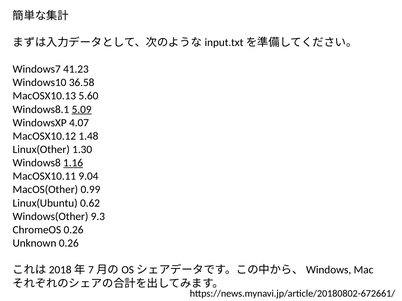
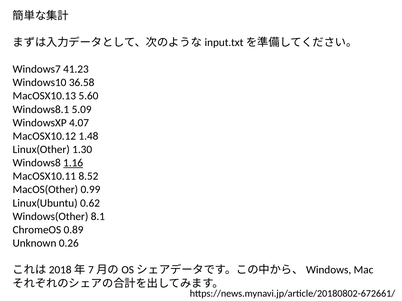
5.09 underline: present -> none
9.04: 9.04 -> 8.52
9.3: 9.3 -> 8.1
ChromeOS 0.26: 0.26 -> 0.89
